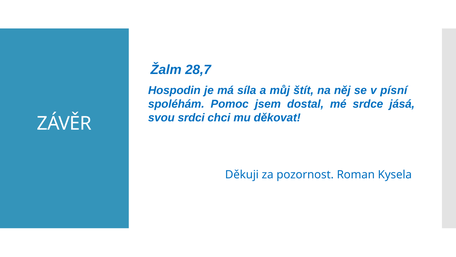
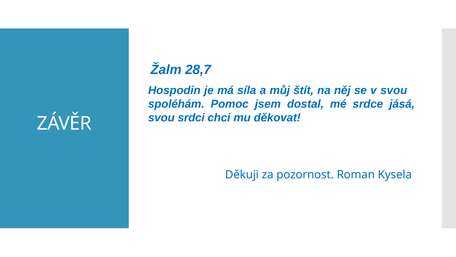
v písní: písní -> svou
